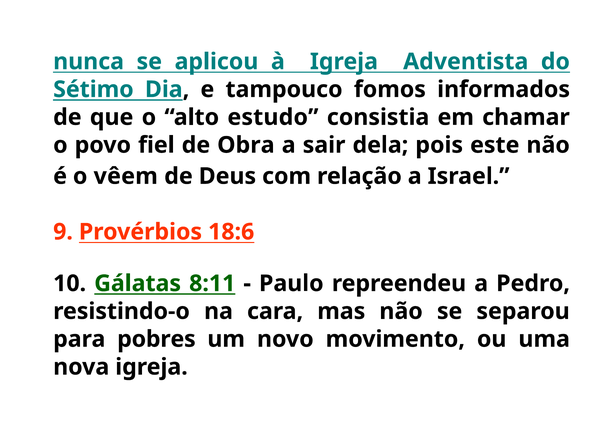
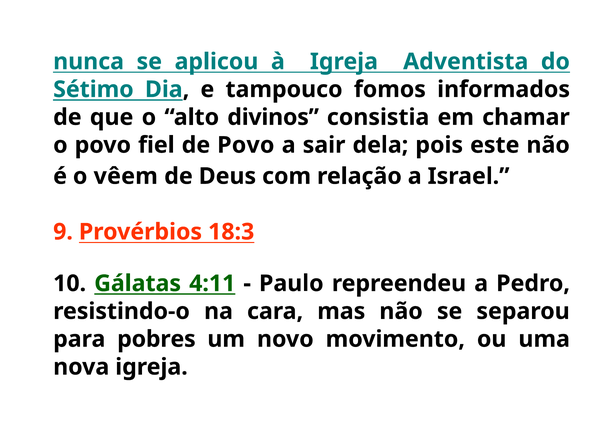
estudo: estudo -> divinos
de Obra: Obra -> Povo
18:6: 18:6 -> 18:3
8:11: 8:11 -> 4:11
